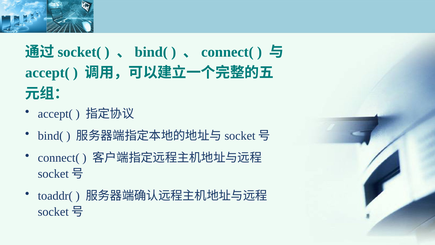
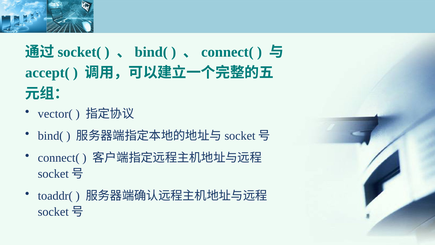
accept( at (55, 114): accept( -> vector(
